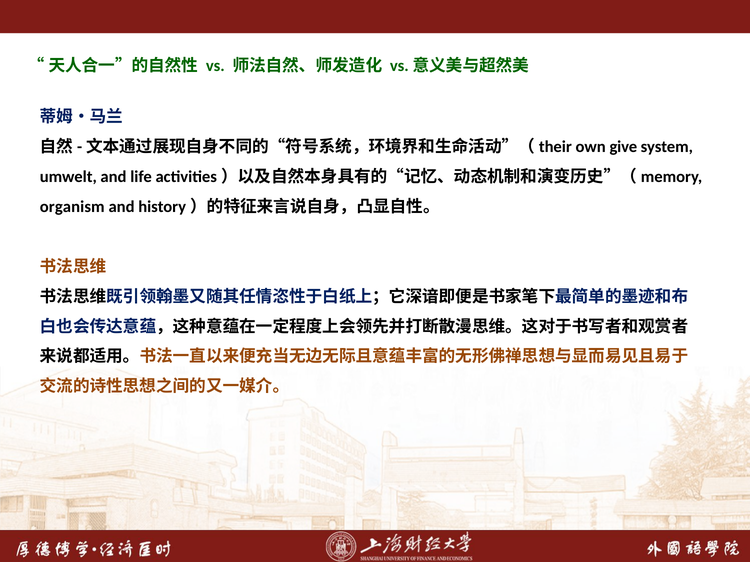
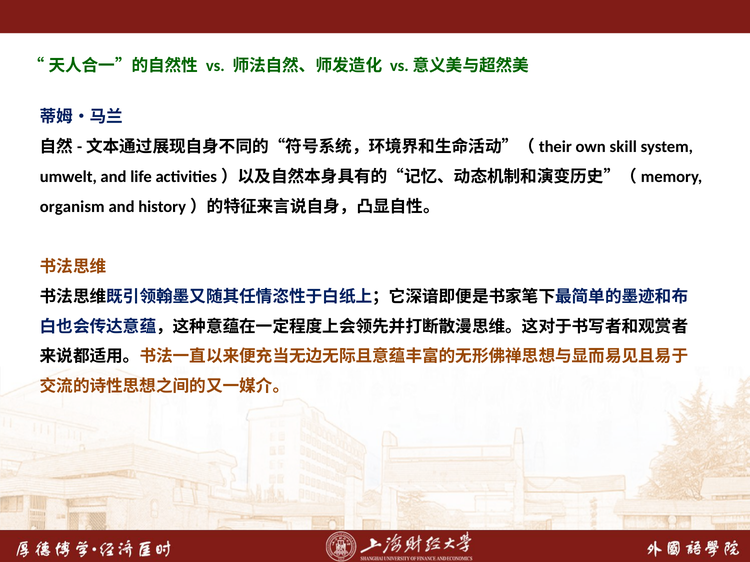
give: give -> skill
